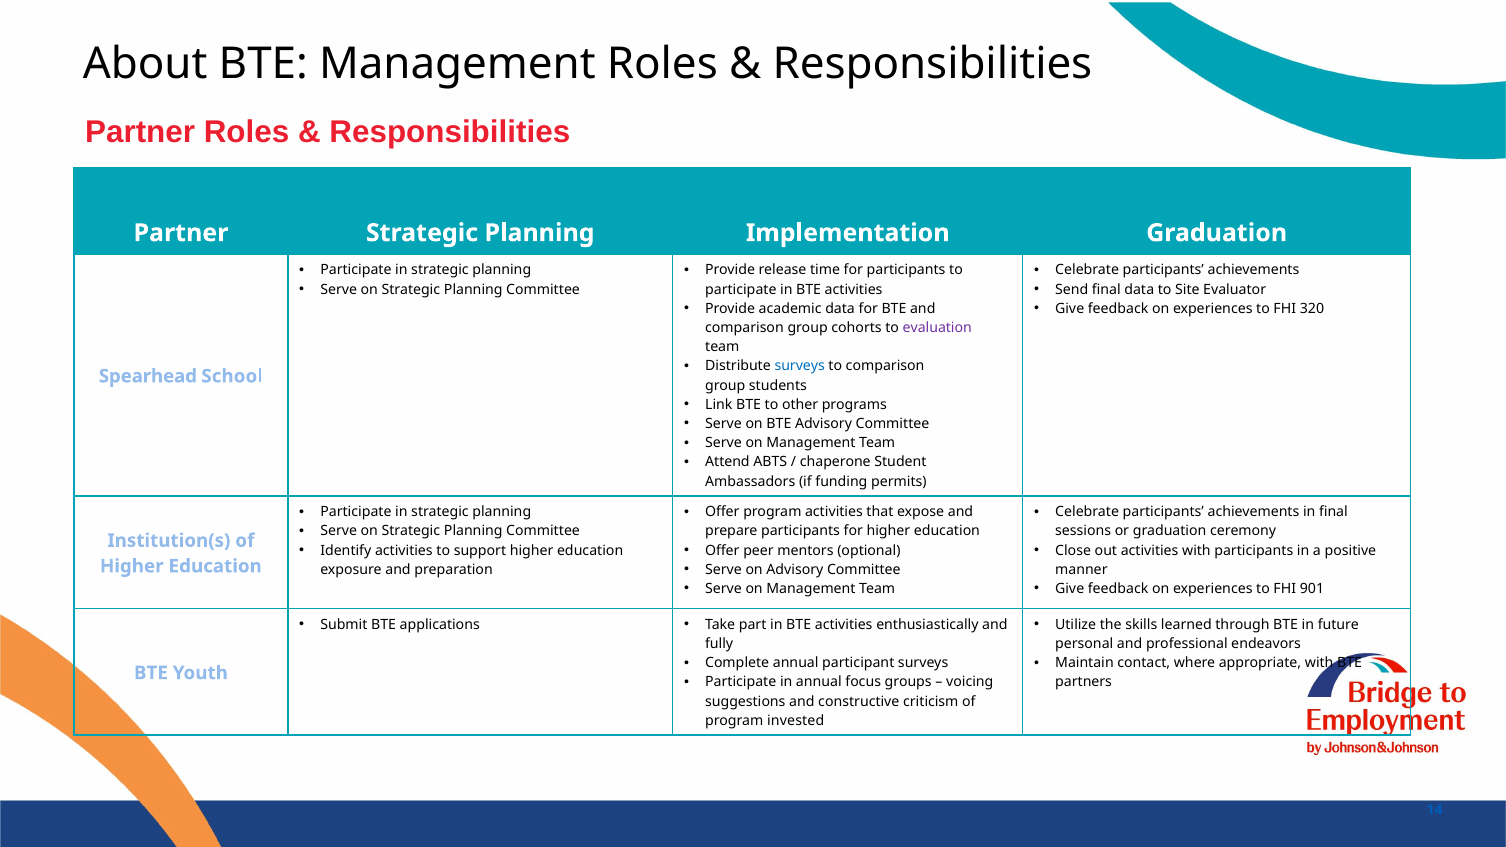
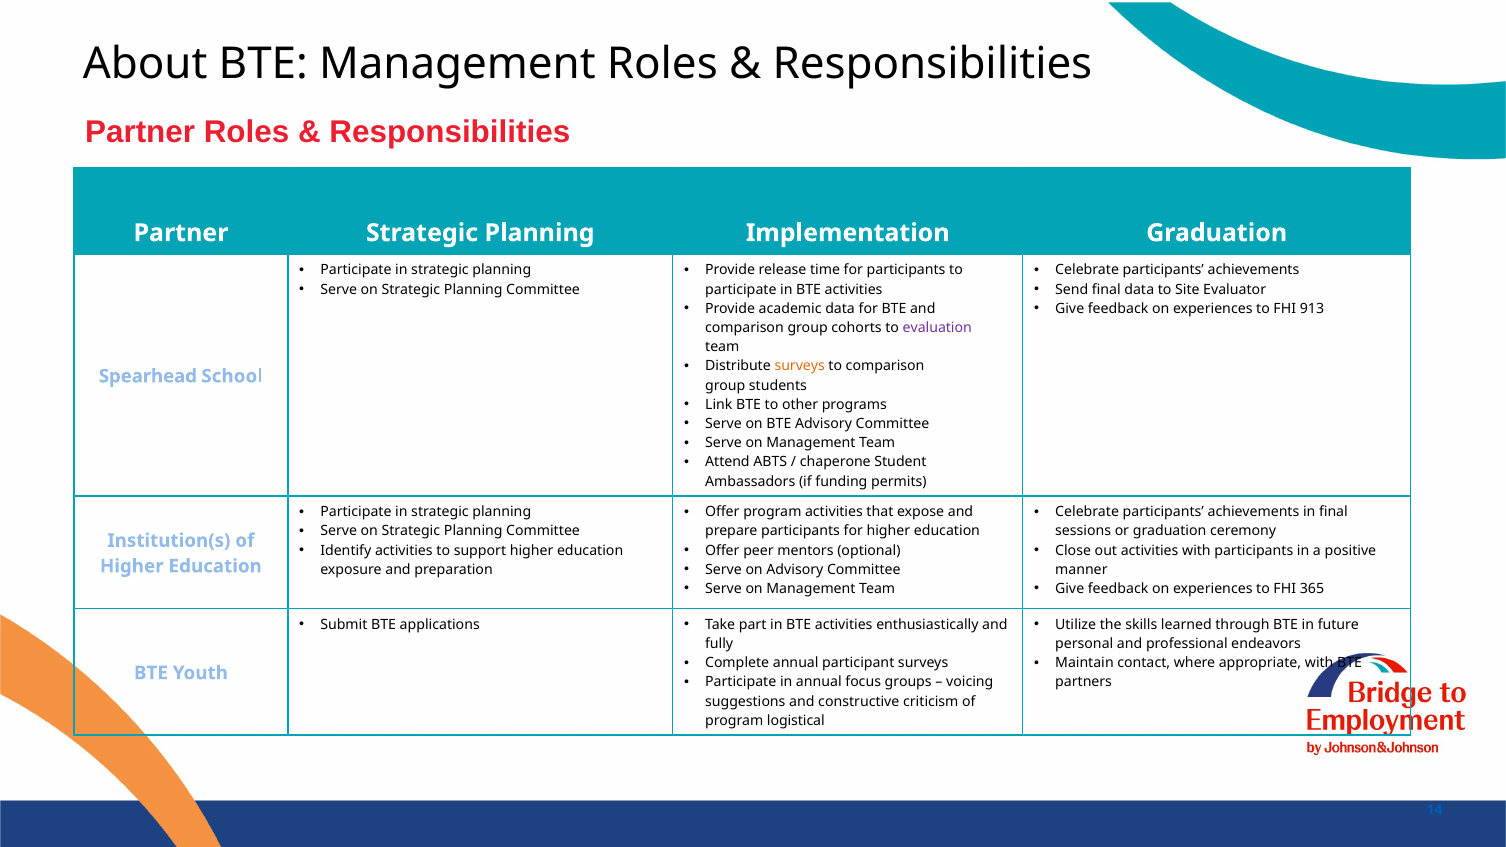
320: 320 -> 913
surveys at (800, 366) colour: blue -> orange
901: 901 -> 365
invested: invested -> logistical
